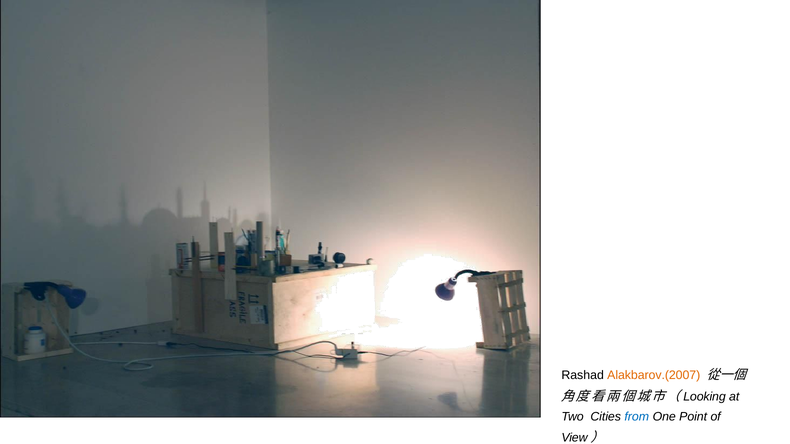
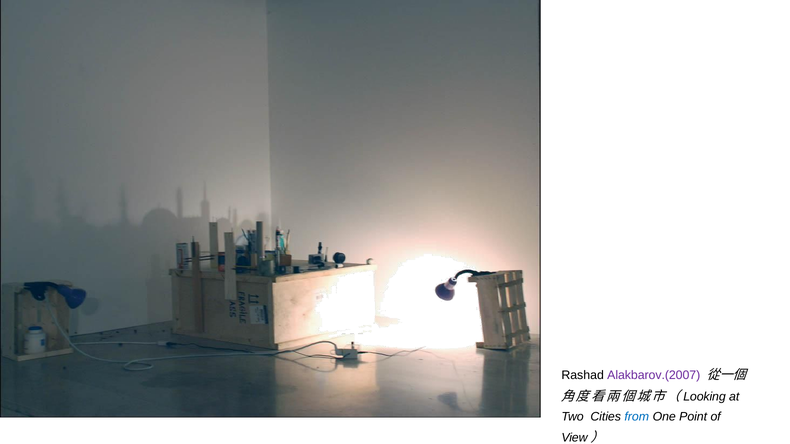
Alakbarov.(2007 colour: orange -> purple
